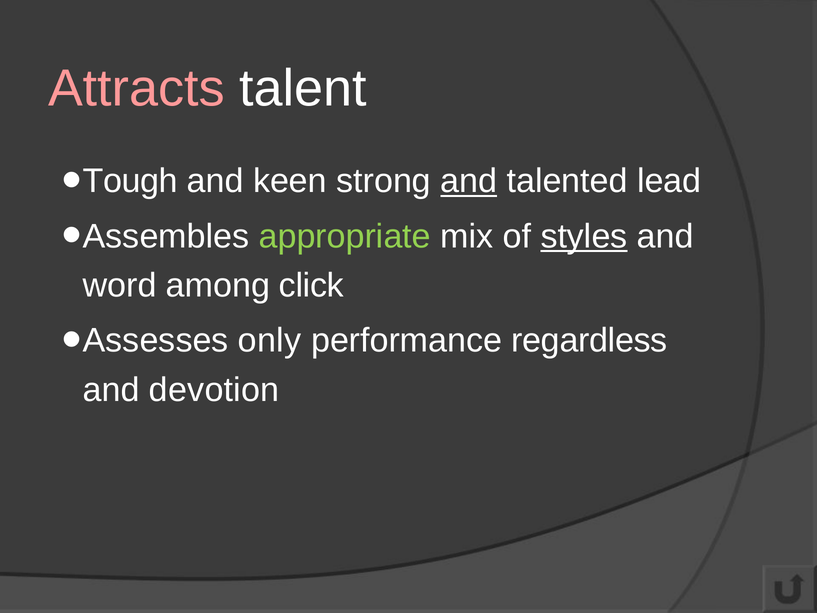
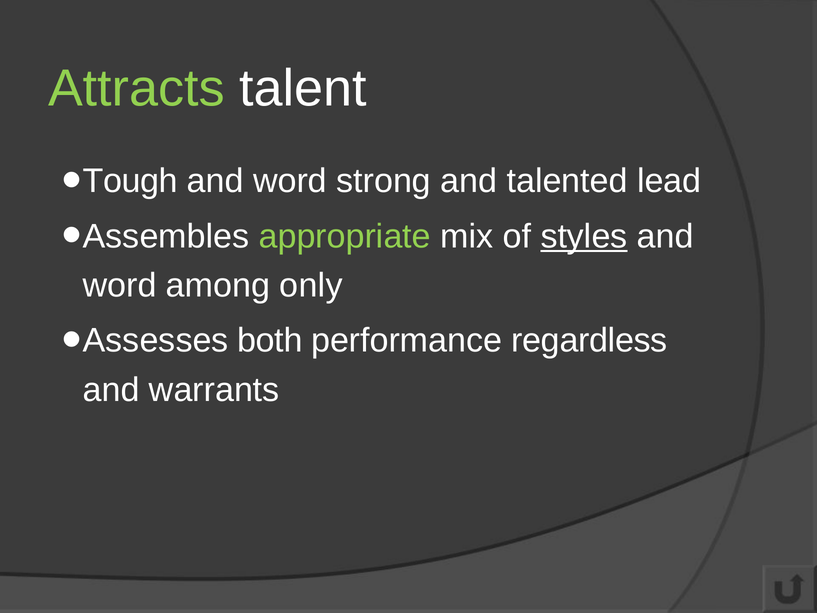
Attracts colour: pink -> light green
keen at (290, 181): keen -> word
and at (469, 181) underline: present -> none
click: click -> only
only: only -> both
devotion: devotion -> warrants
